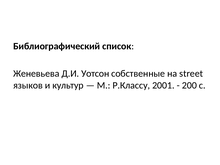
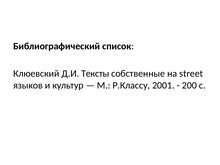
Женевьева: Женевьева -> Клюевский
Уотсон: Уотсон -> Тексты
